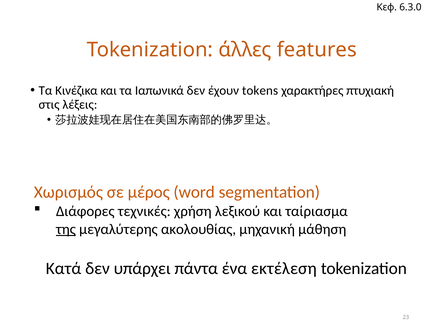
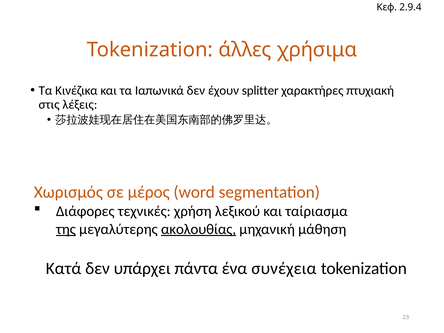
6.3.0: 6.3.0 -> 2.9.4
features: features -> χρήσιμα
tokens: tokens -> splitter
ακολουθίας underline: none -> present
εκτέλεση: εκτέλεση -> συνέχεια
